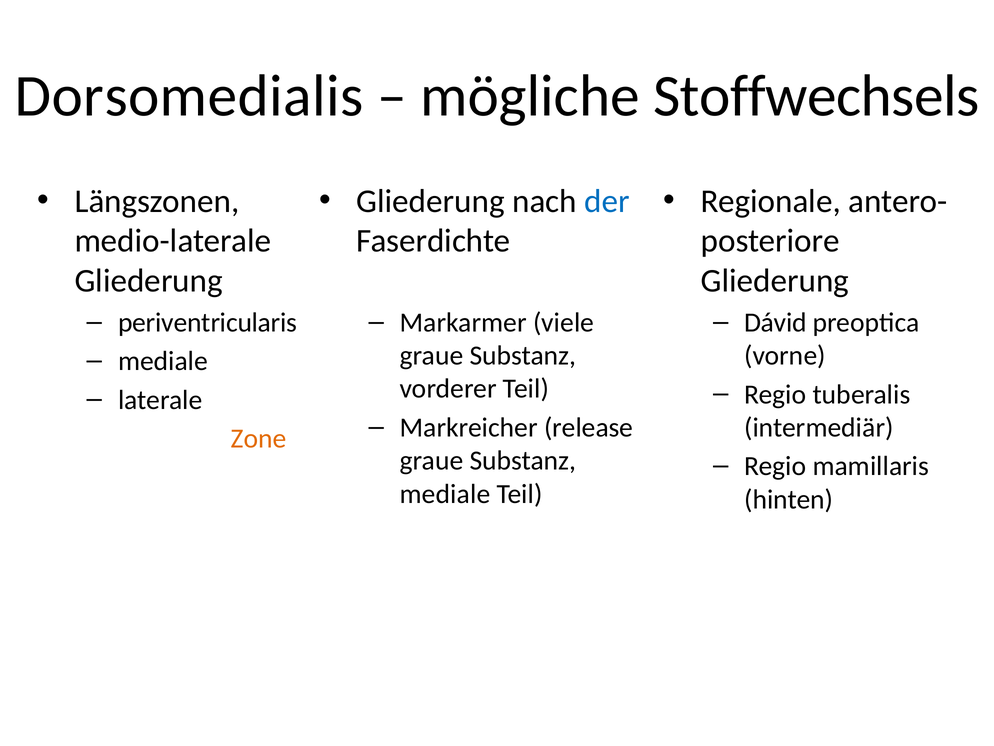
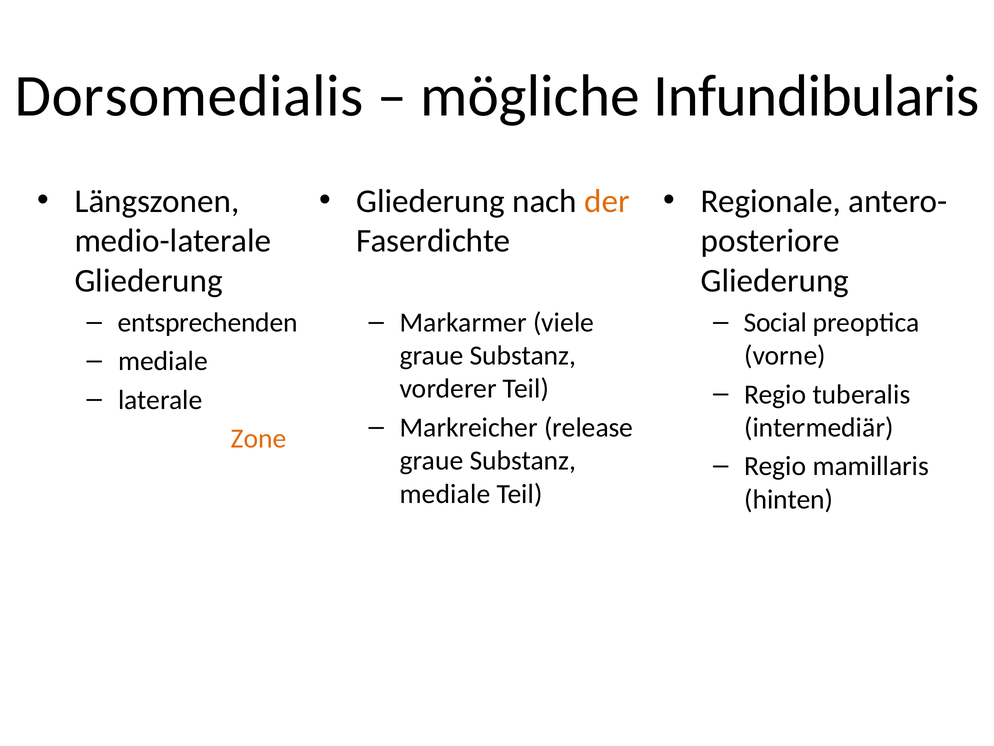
Stoffwechsels: Stoffwechsels -> Infundibularis
der colour: blue -> orange
periventricularis: periventricularis -> entsprechenden
Dávid: Dávid -> Social
